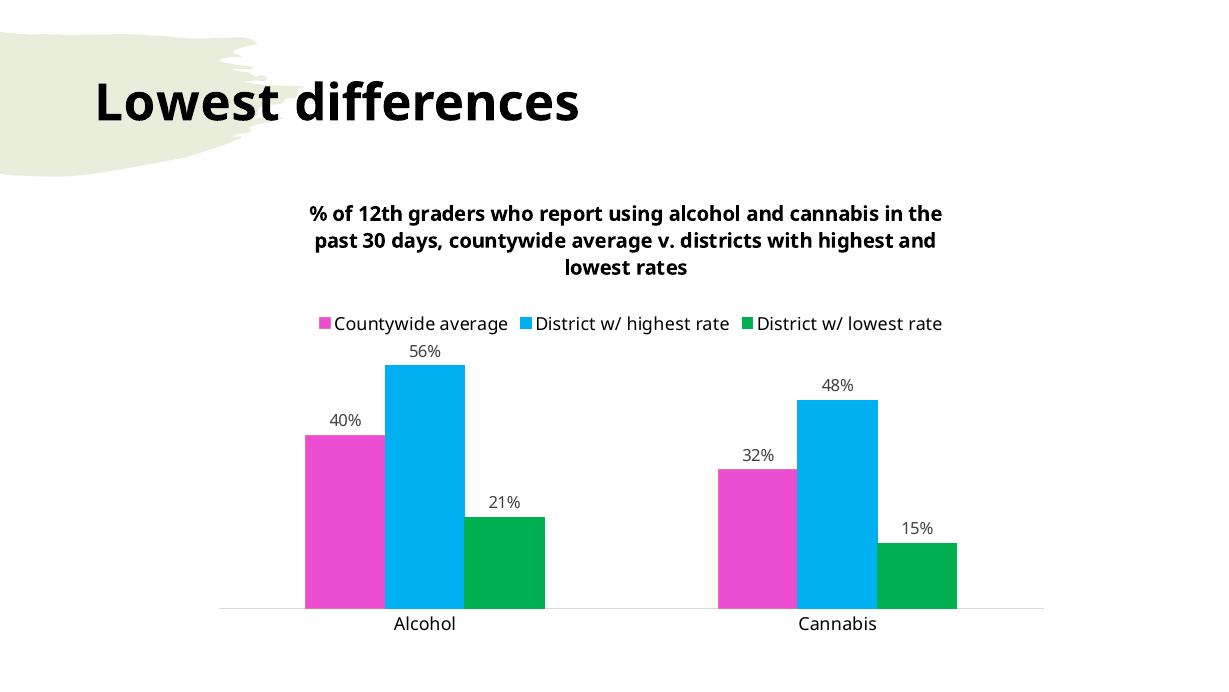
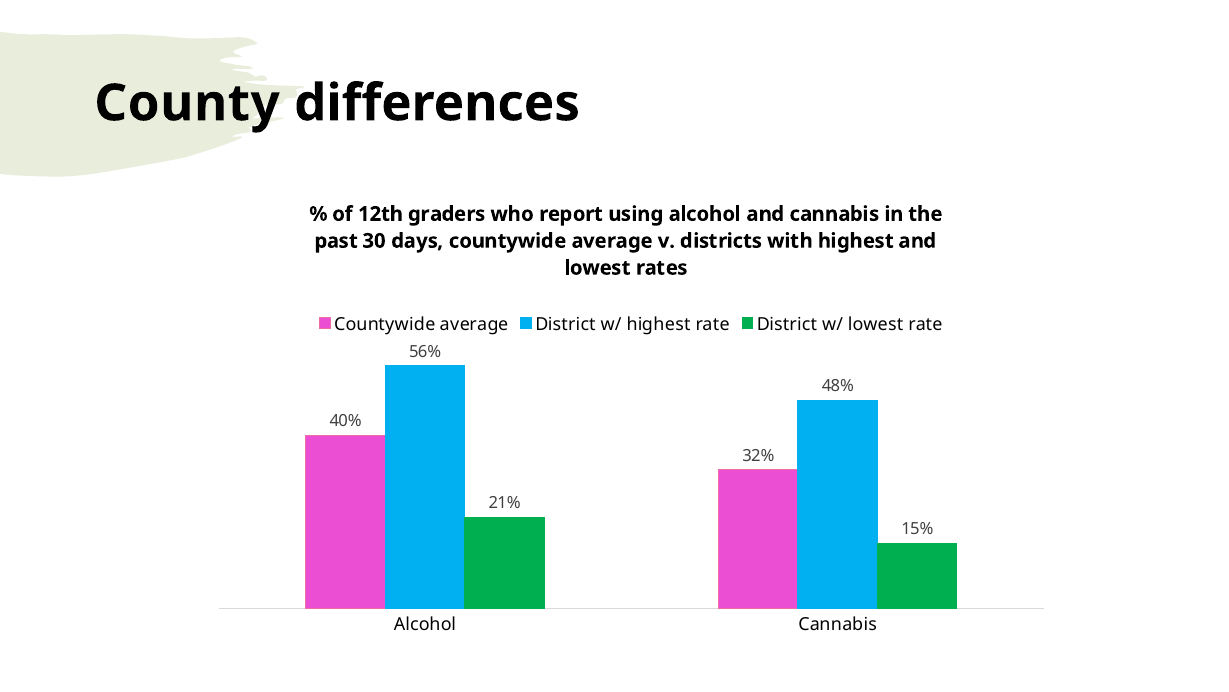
Lowest at (187, 103): Lowest -> County
